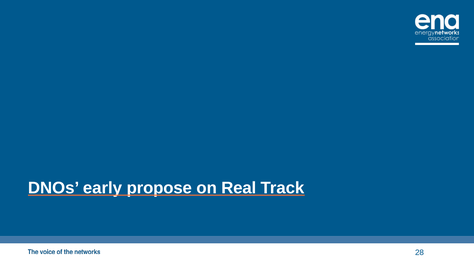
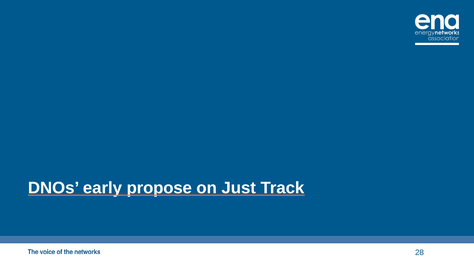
Real: Real -> Just
